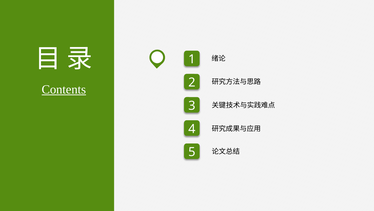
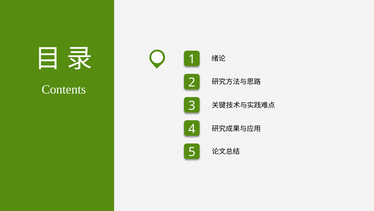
Contents underline: present -> none
